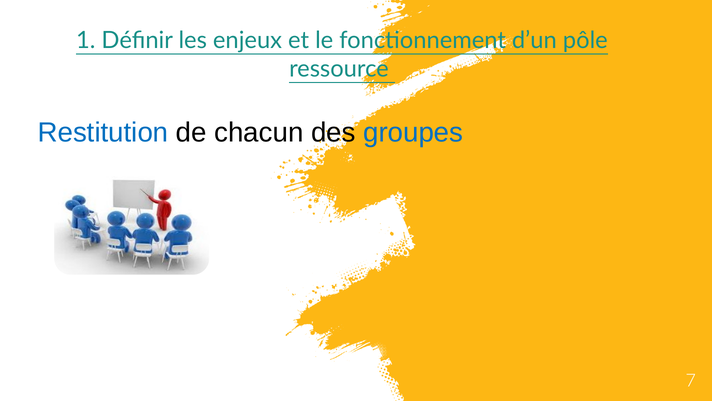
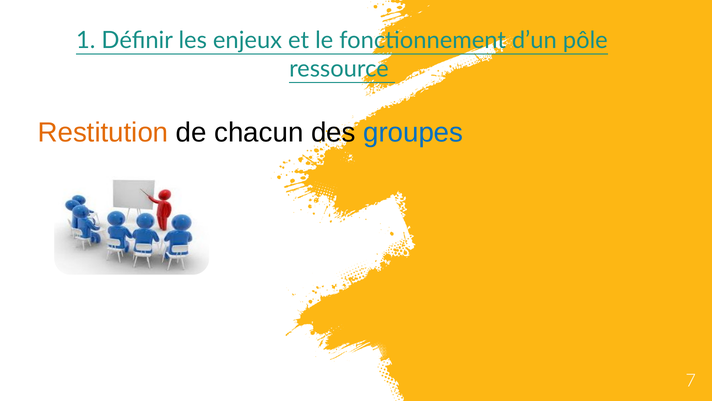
Restitution colour: blue -> orange
